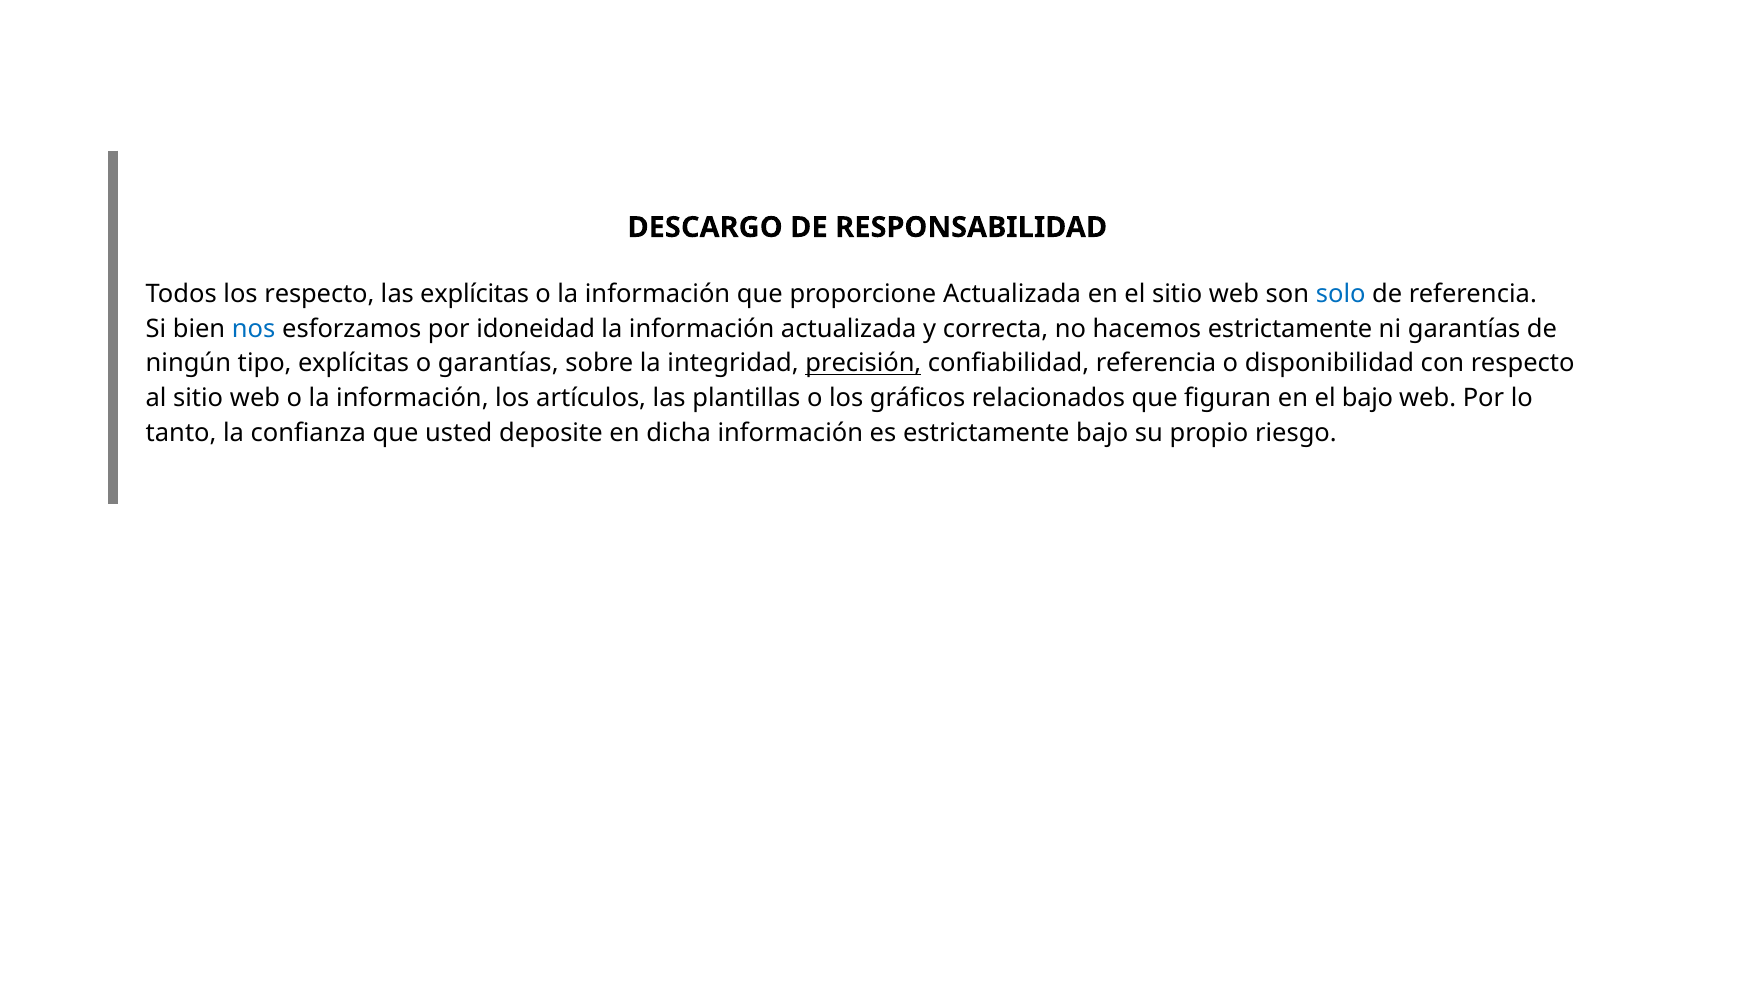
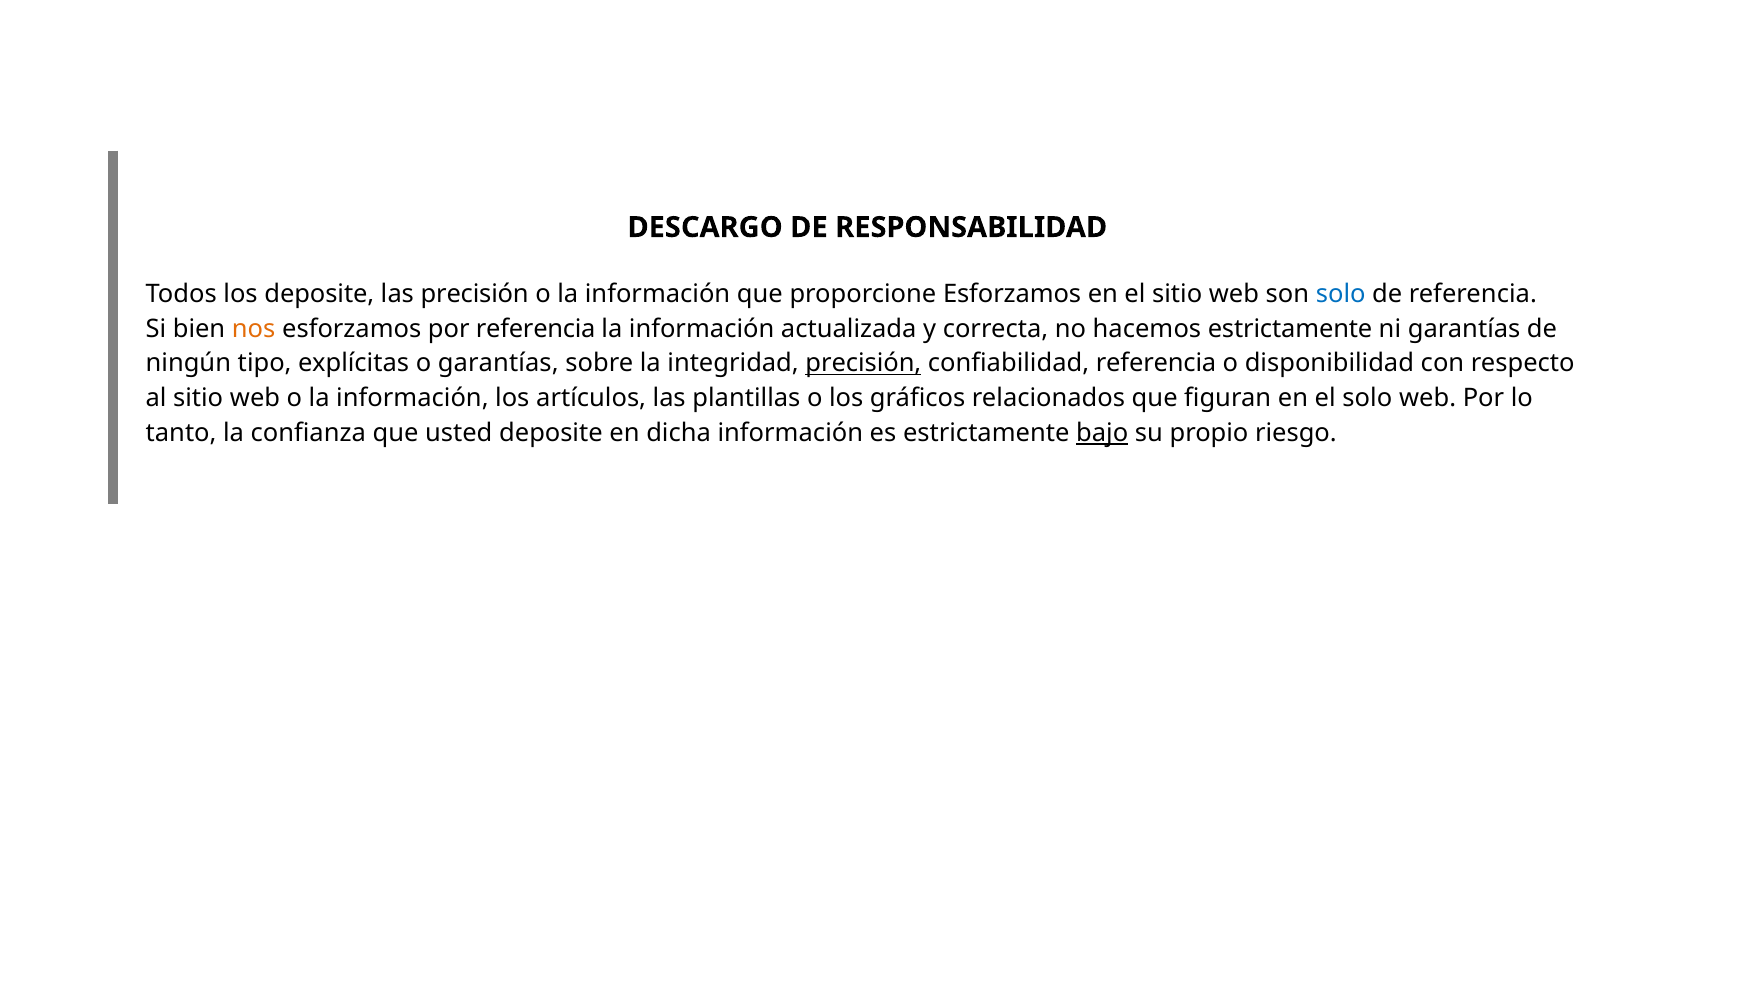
los respecto: respecto -> deposite
las explícitas: explícitas -> precisión
proporcione Actualizada: Actualizada -> Esforzamos
nos colour: blue -> orange
por idoneidad: idoneidad -> referencia
el bajo: bajo -> solo
bajo at (1102, 433) underline: none -> present
